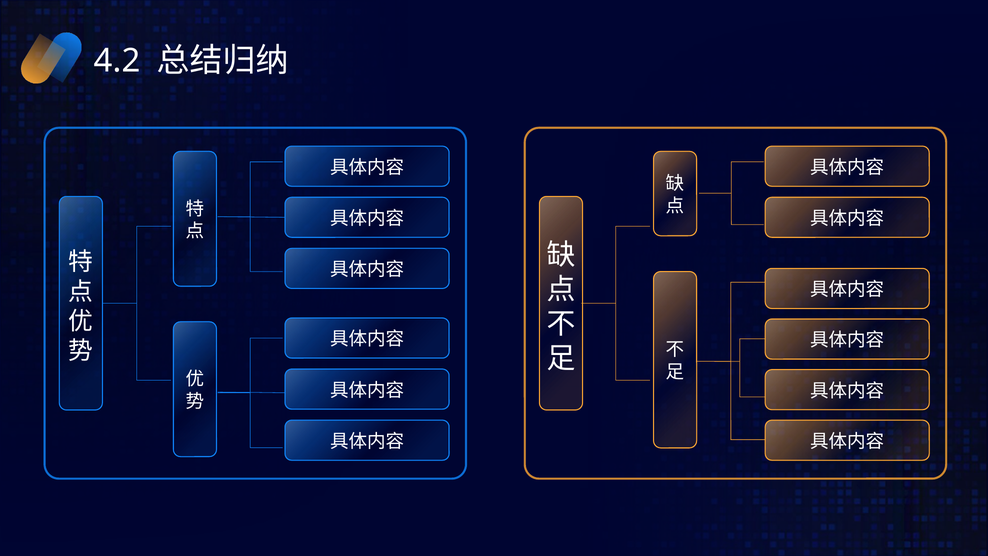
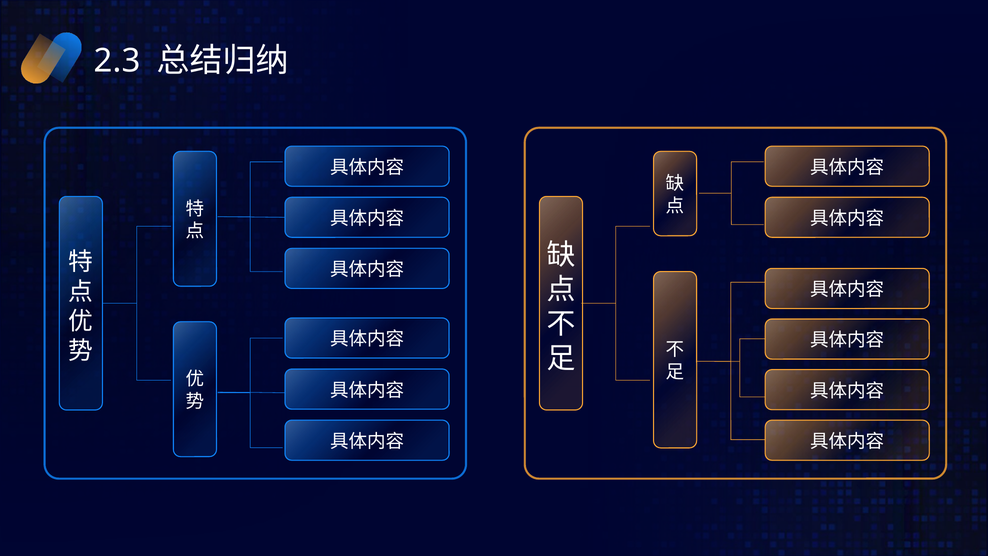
4.2: 4.2 -> 2.3
